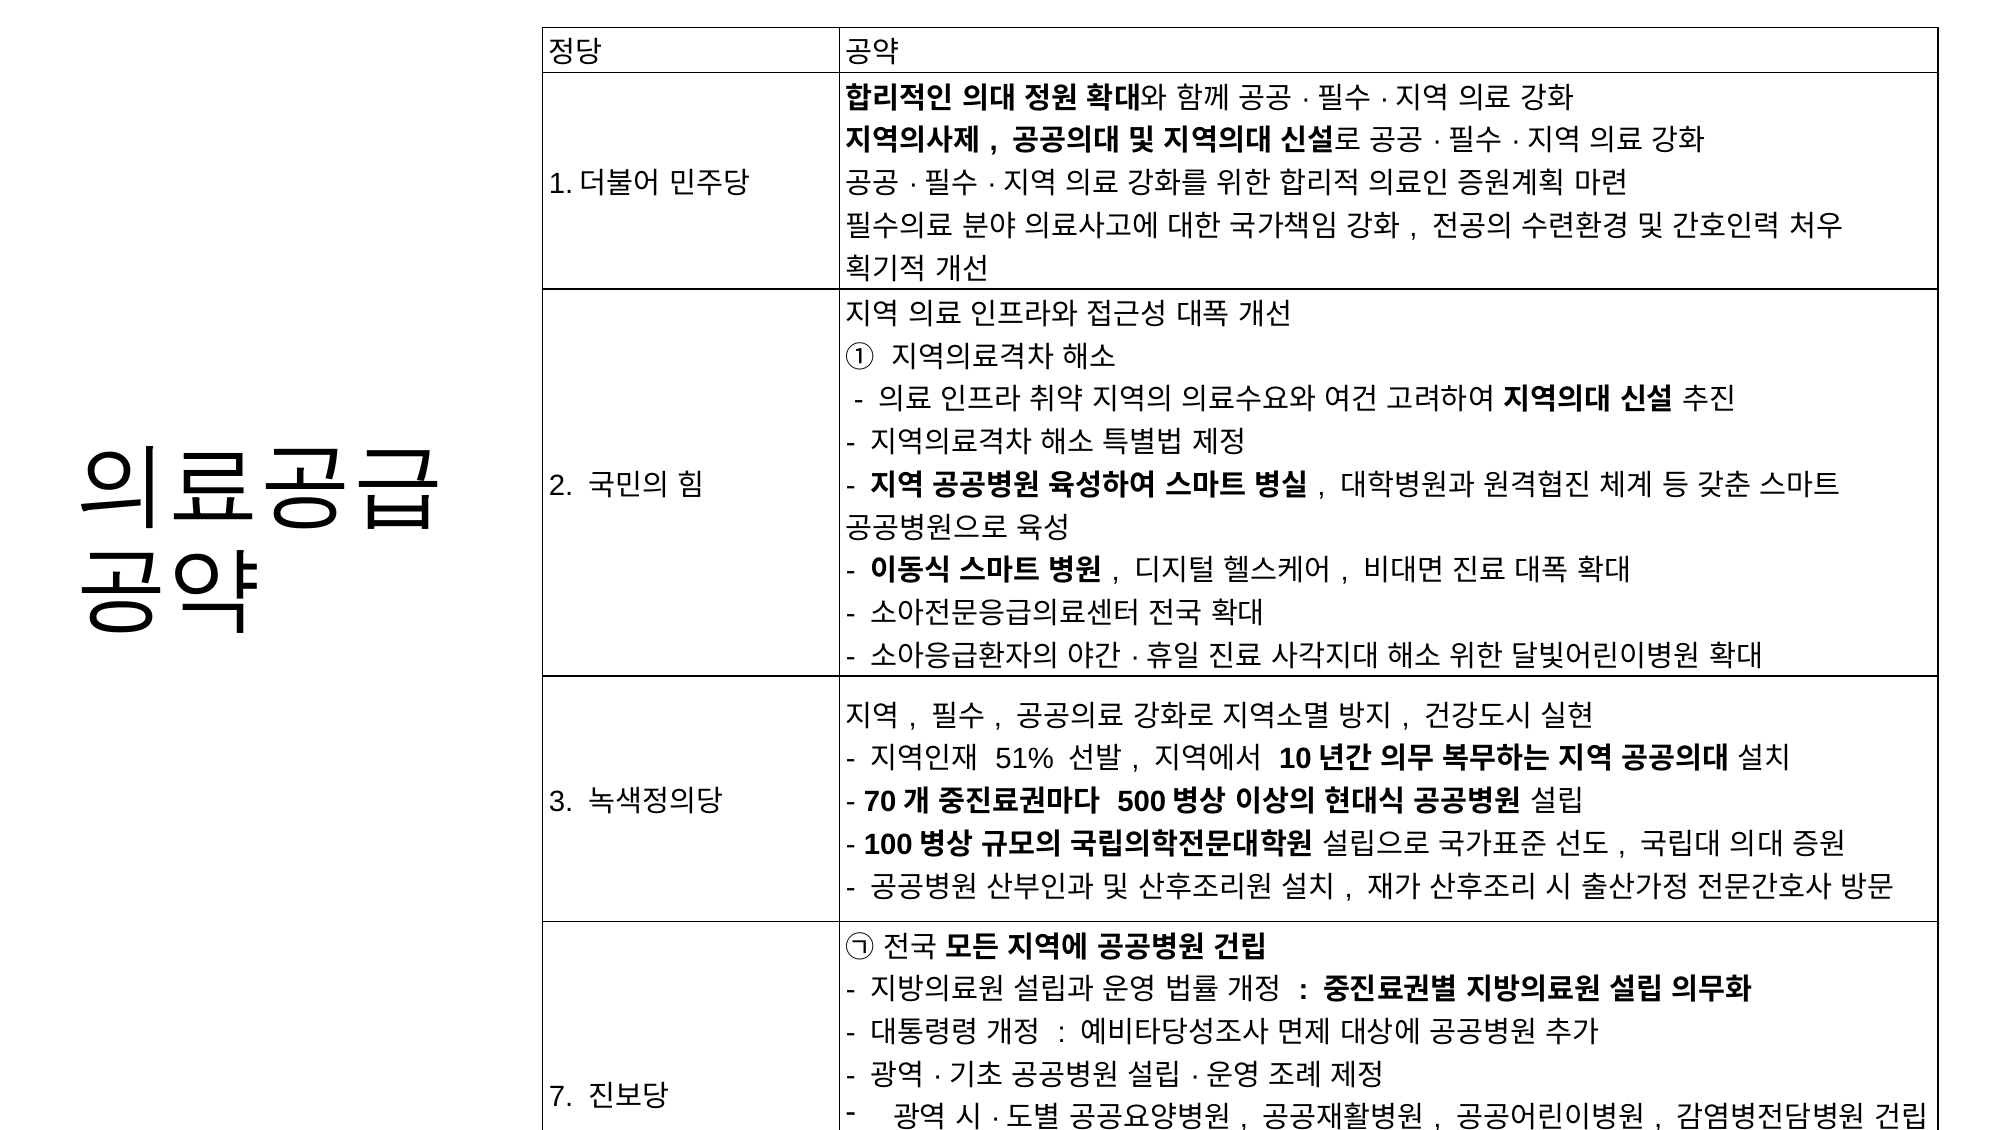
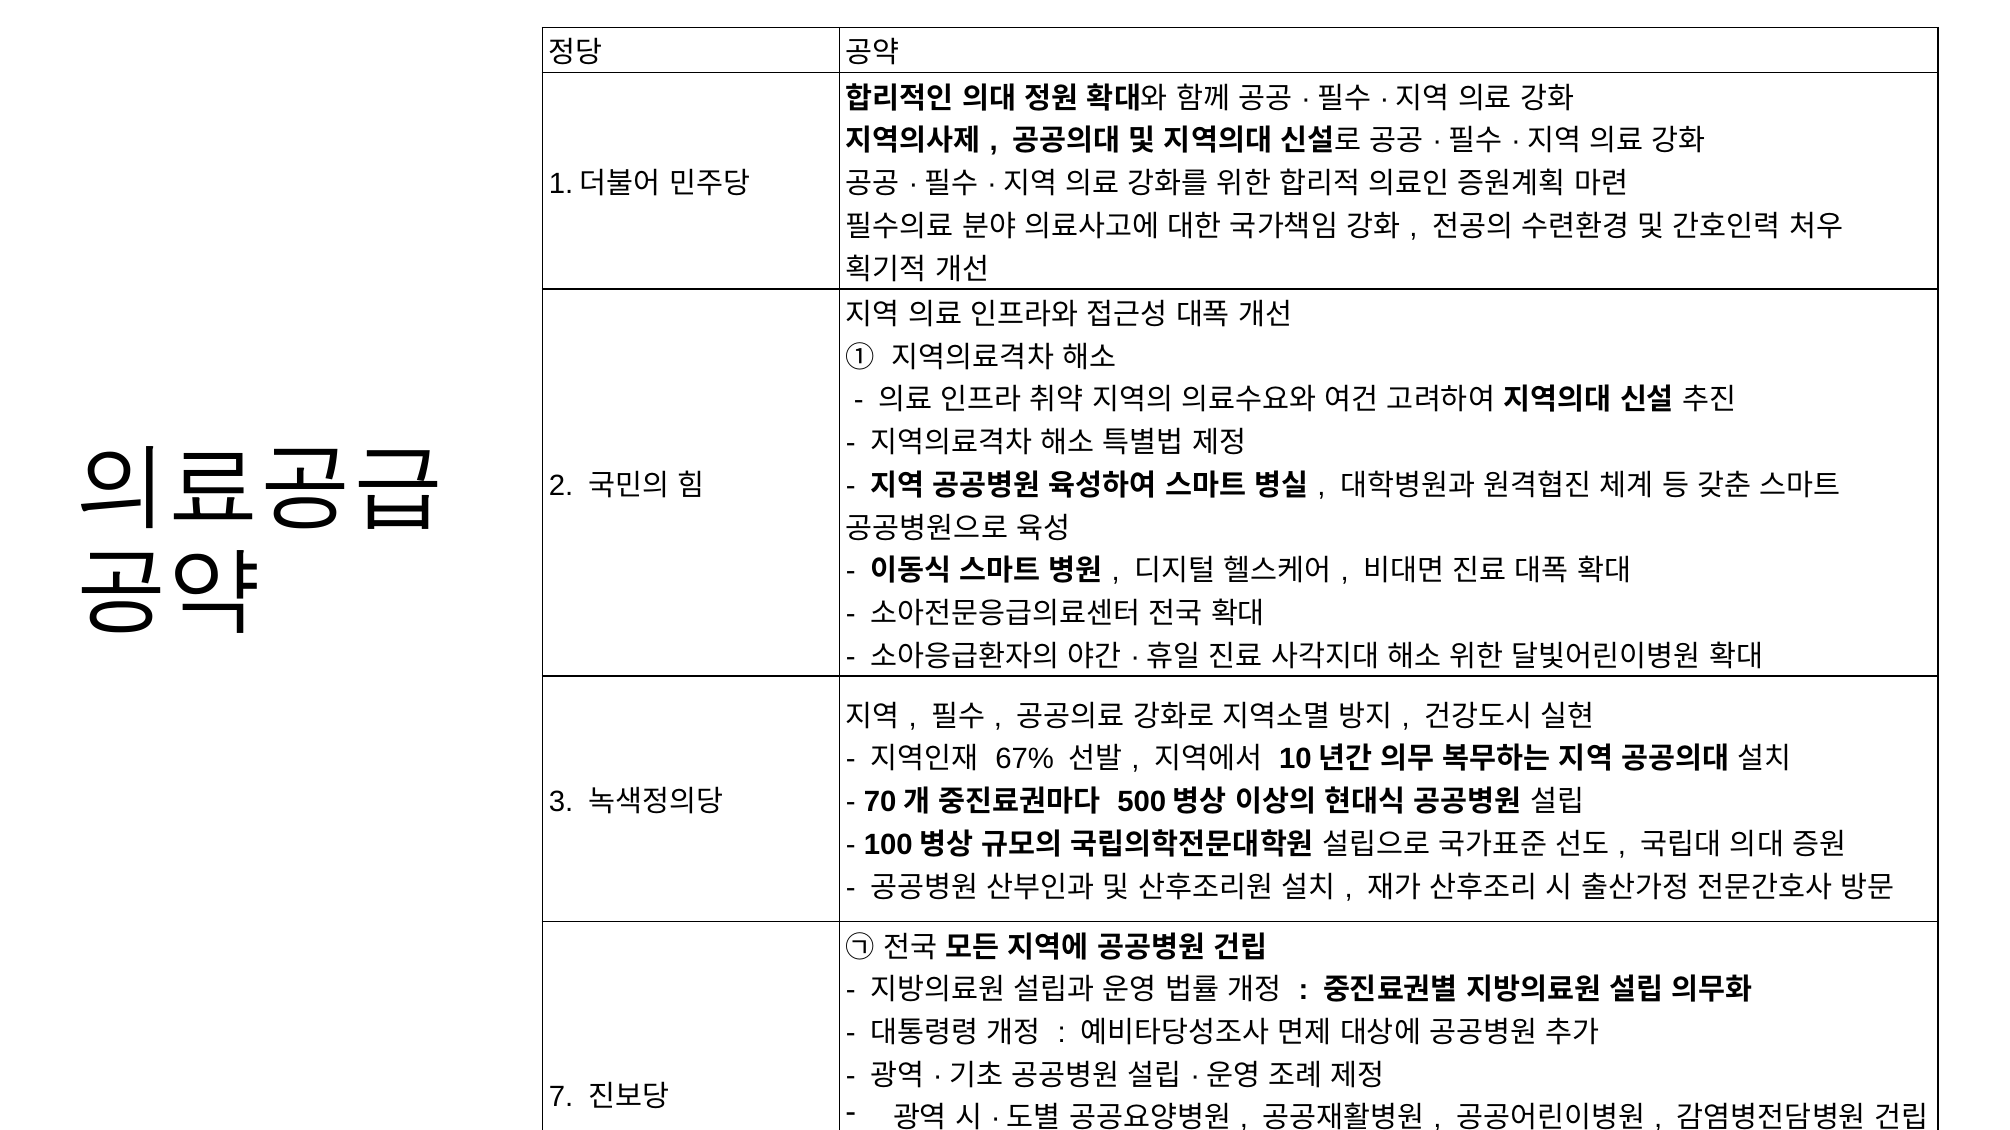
51%: 51% -> 67%
